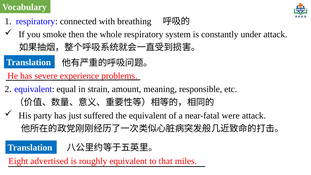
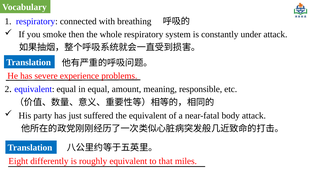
in strain: strain -> equal
were: were -> body
advertised: advertised -> differently
